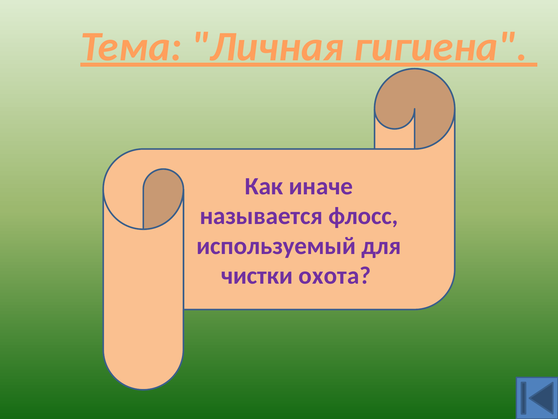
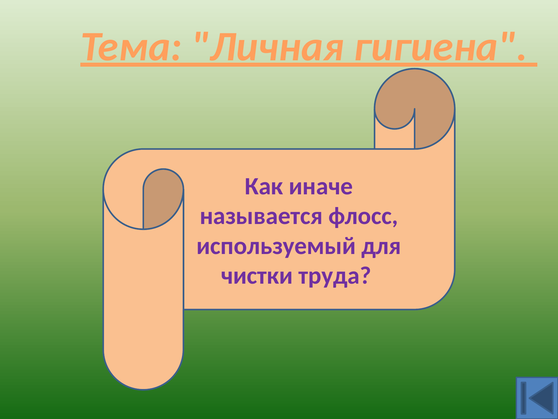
охота: охота -> труда
